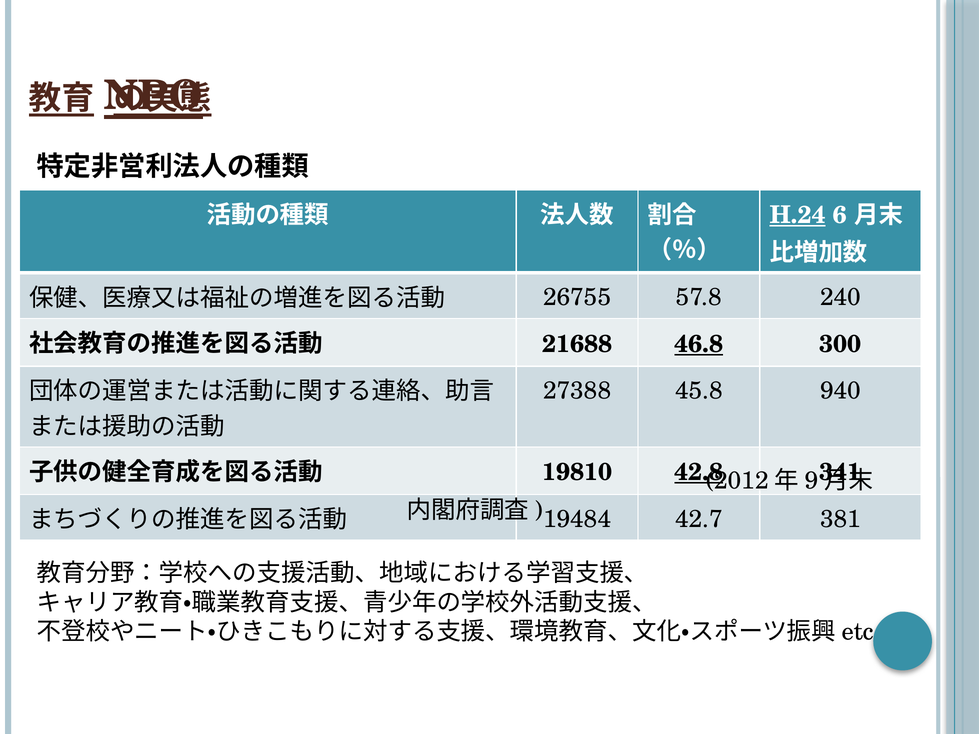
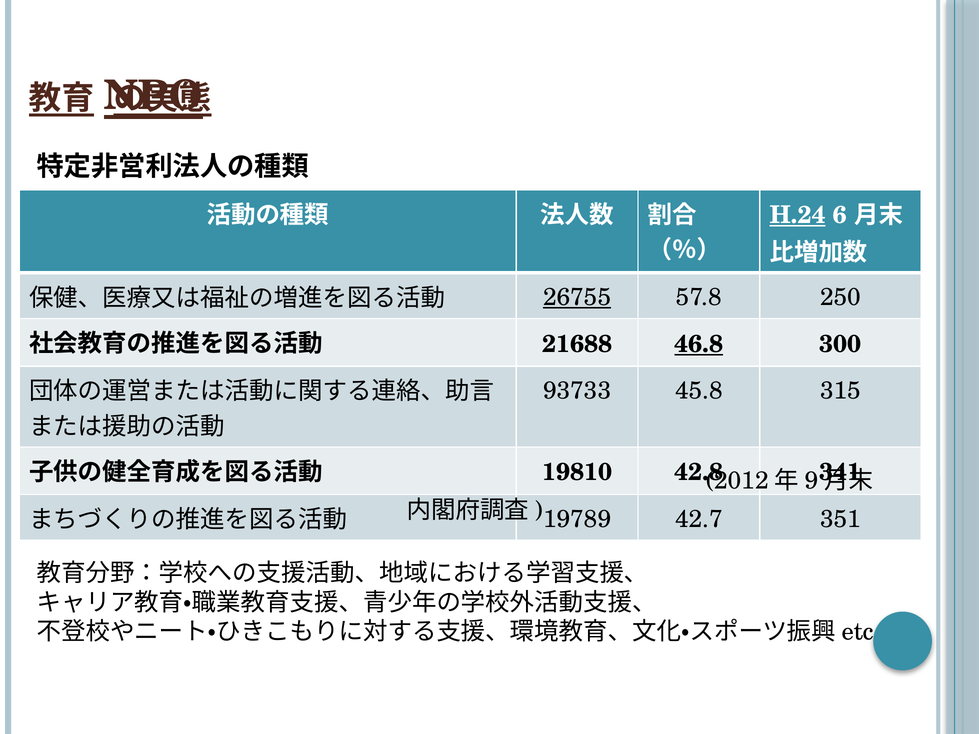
26755 underline: none -> present
240: 240 -> 250
27388: 27388 -> 93733
940: 940 -> 315
42.8 underline: present -> none
19484: 19484 -> 19789
381: 381 -> 351
